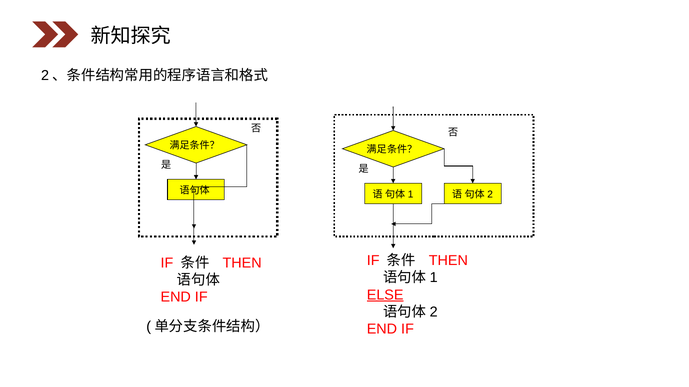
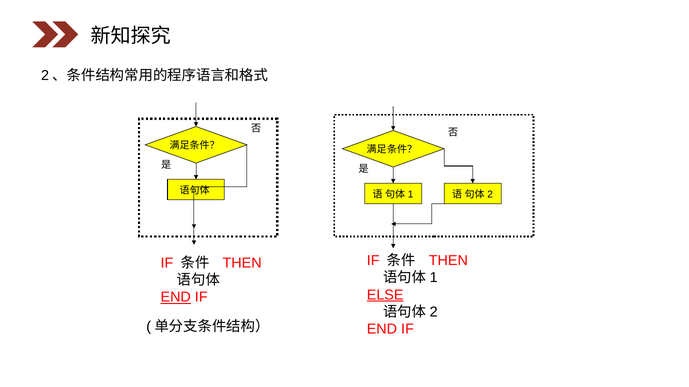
END at (176, 298) underline: none -> present
